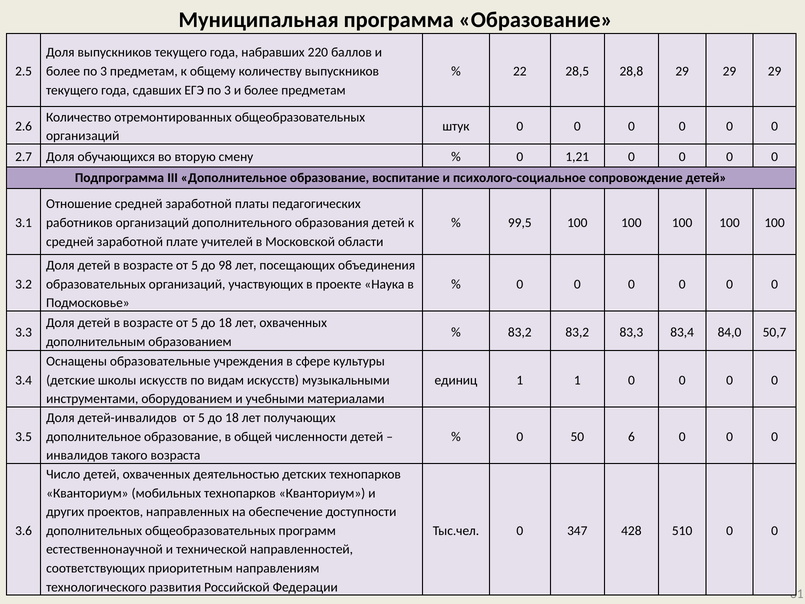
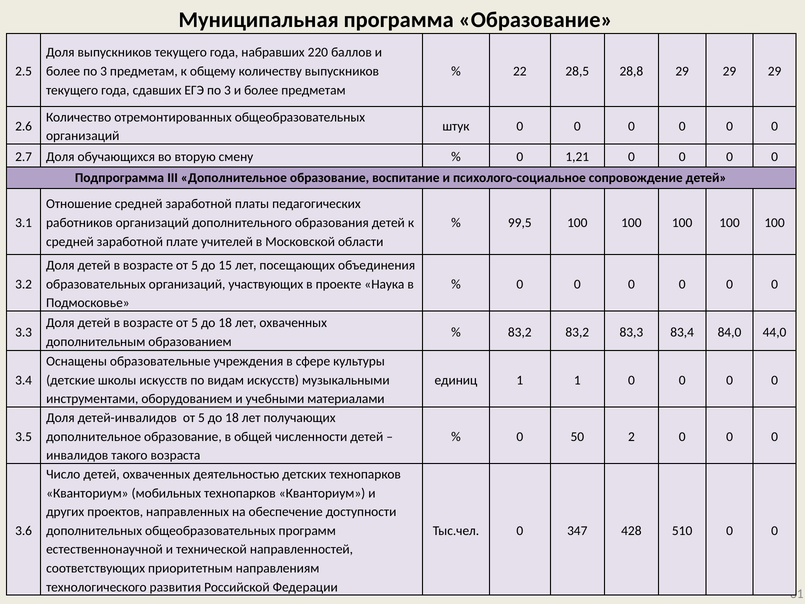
98: 98 -> 15
50,7: 50,7 -> 44,0
6: 6 -> 2
